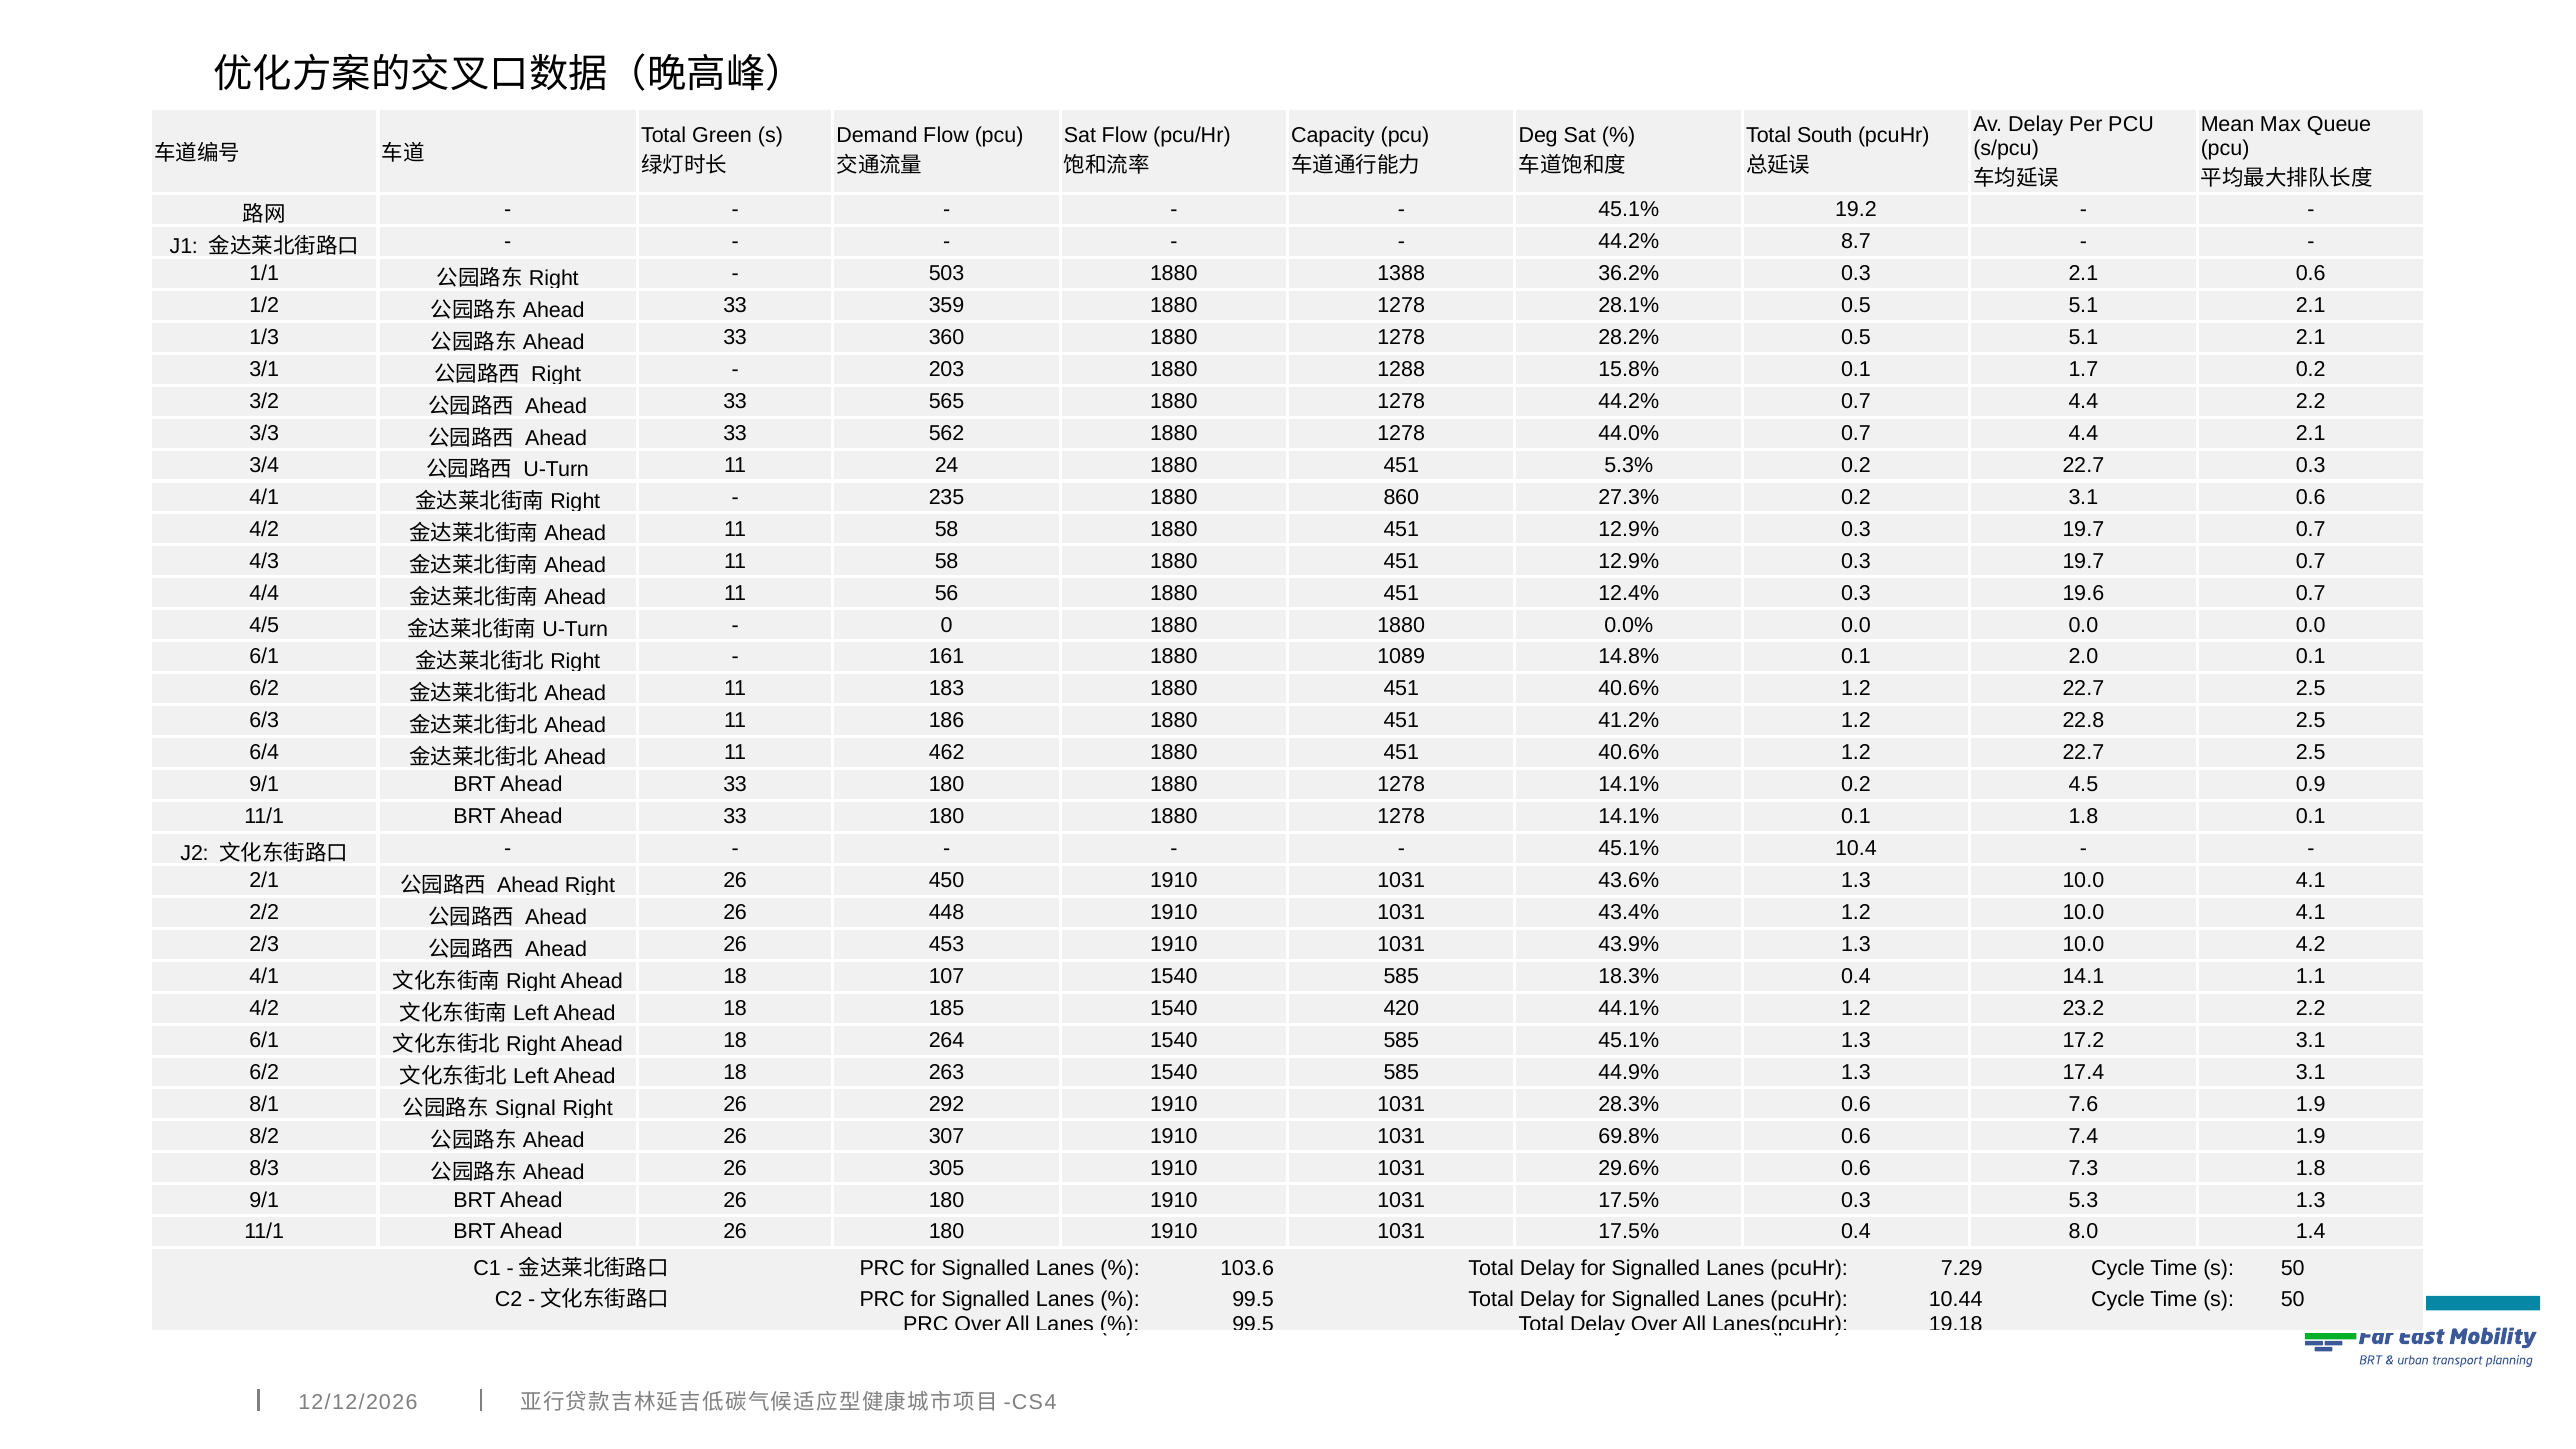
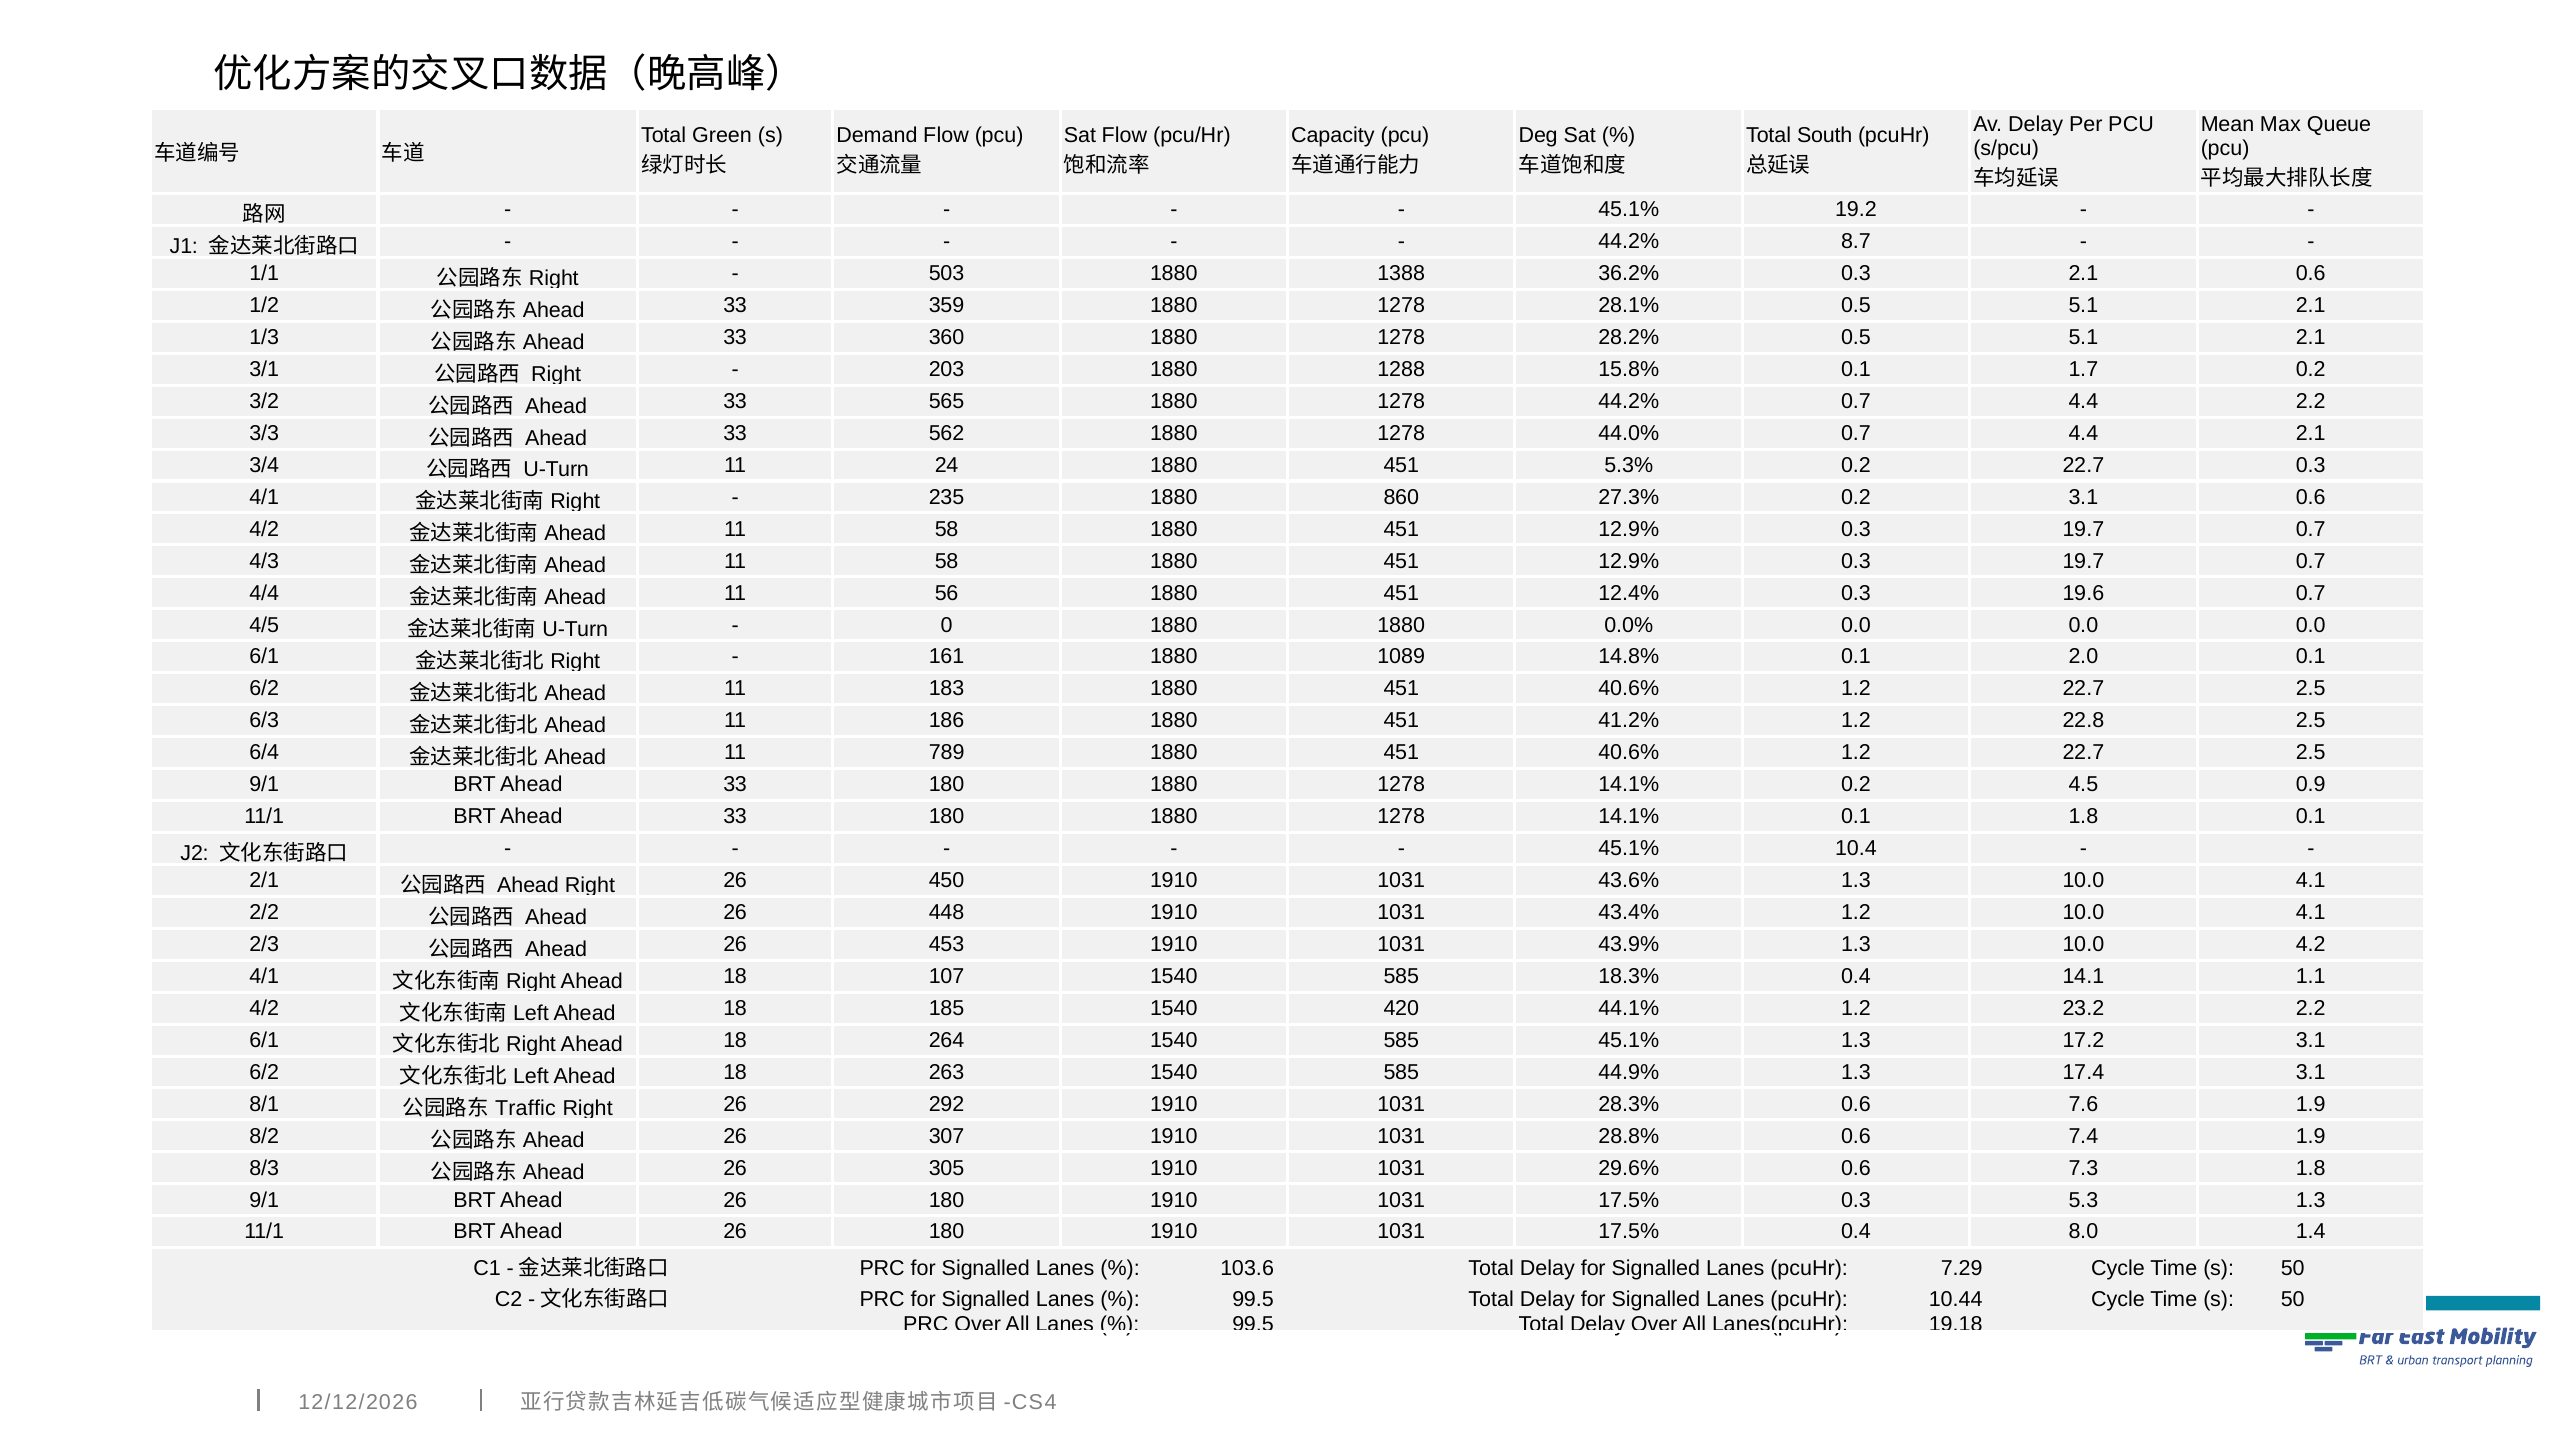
462: 462 -> 789
Signal: Signal -> Traffic
69.8%: 69.8% -> 28.8%
